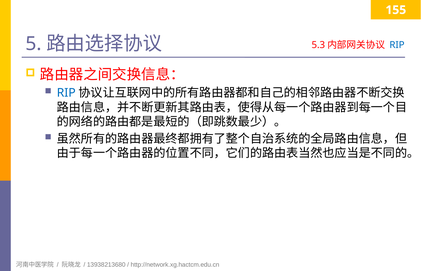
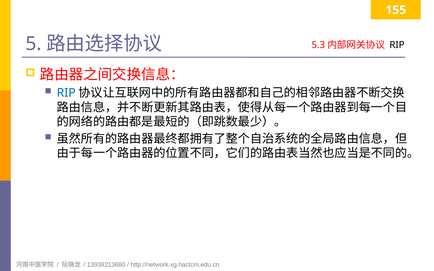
RIP at (397, 45) colour: blue -> black
